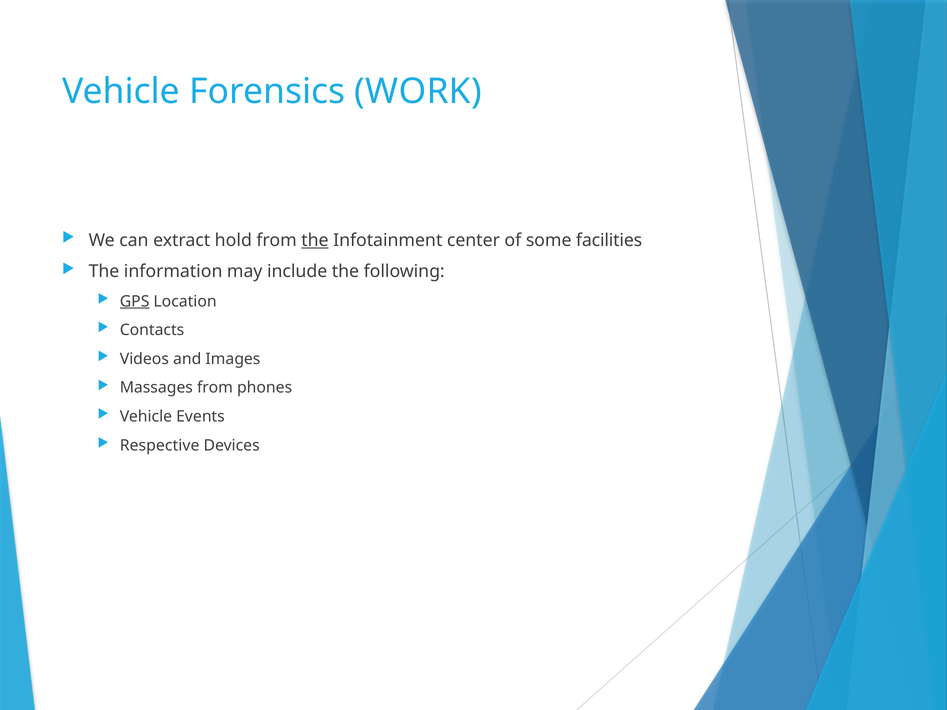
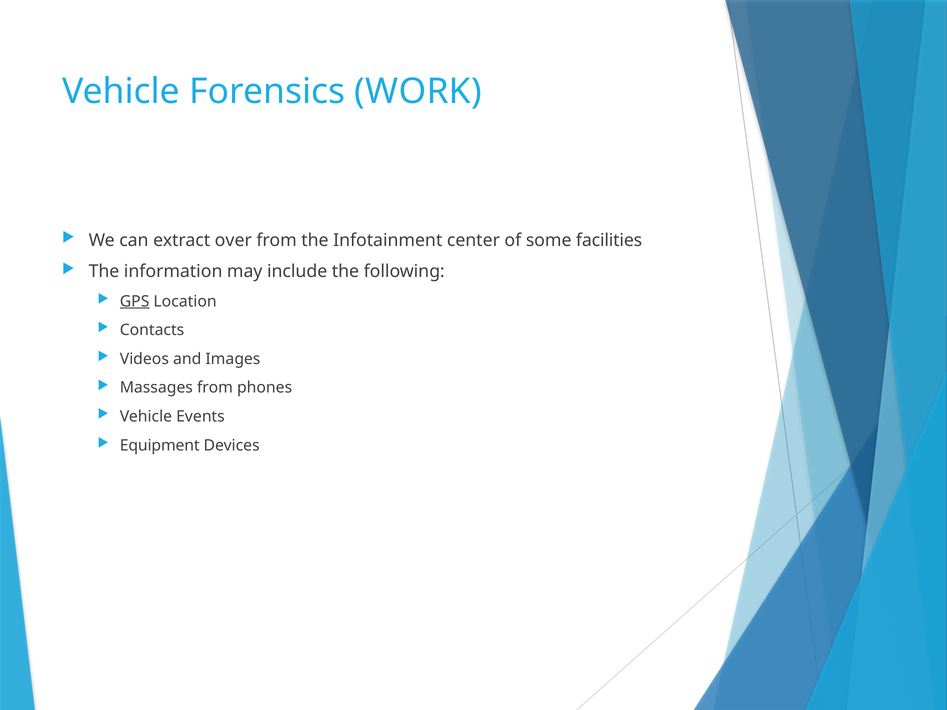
hold: hold -> over
the at (315, 240) underline: present -> none
Respective: Respective -> Equipment
